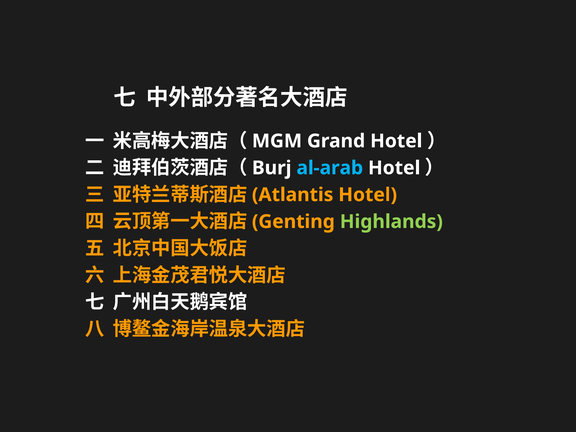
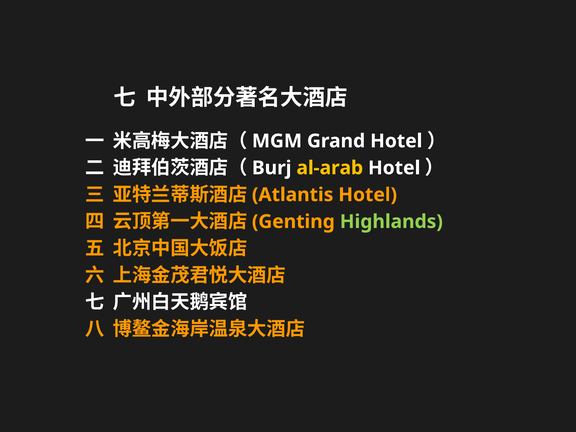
al-arab colour: light blue -> yellow
